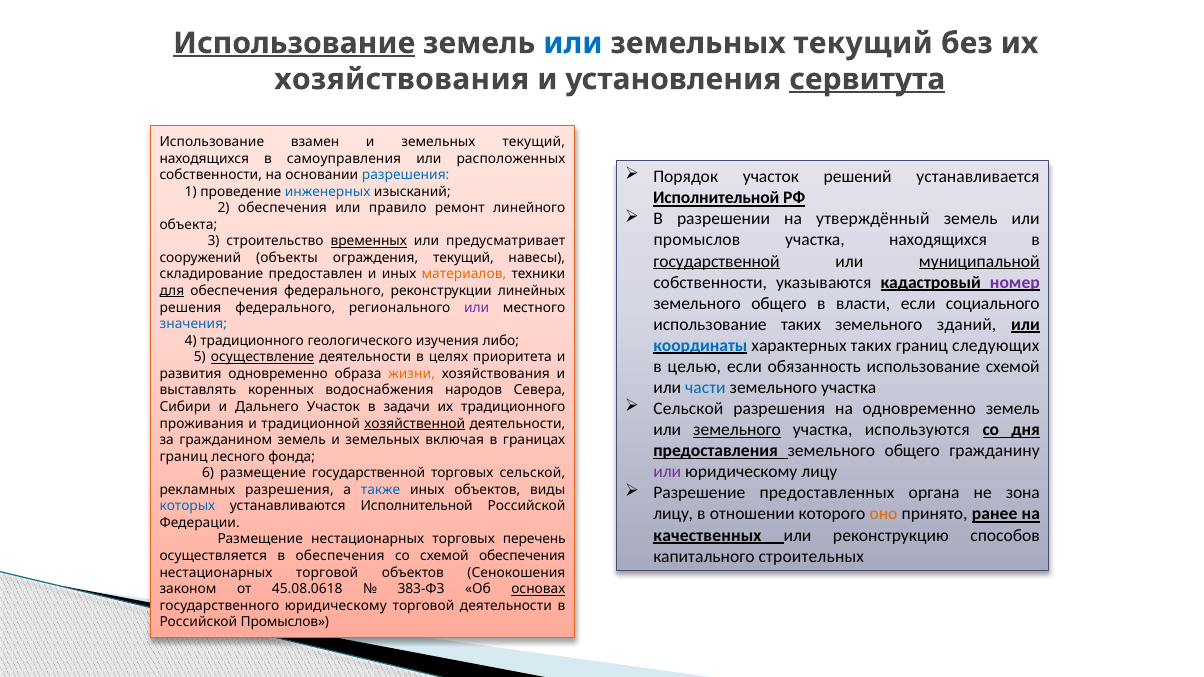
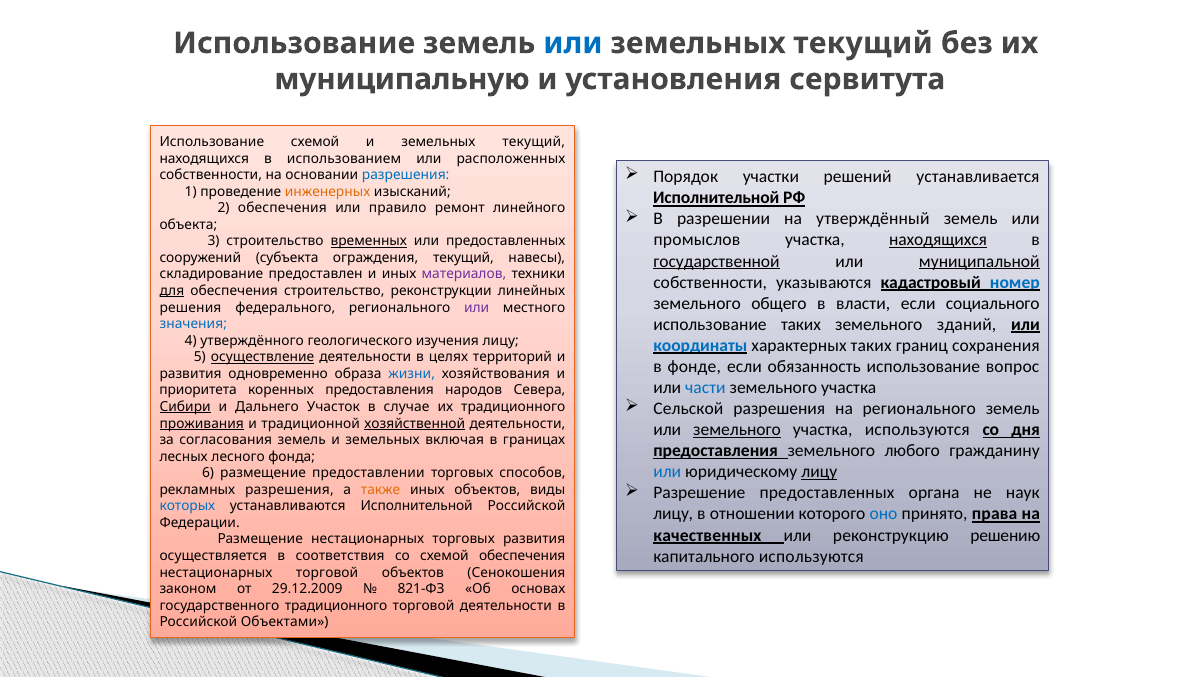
Использование at (294, 43) underline: present -> none
хозяйствования at (402, 79): хозяйствования -> муниципальную
сервитута underline: present -> none
Использование взамен: взамен -> схемой
самоуправления: самоуправления -> использованием
Порядок участок: участок -> участки
инженерных colour: blue -> orange
находящихся at (938, 240) underline: none -> present
или предусматривает: предусматривает -> предоставленных
объекты: объекты -> субъекта
материалов colour: orange -> purple
номер colour: purple -> blue
обеспечения федерального: федерального -> строительство
4 традиционного: традиционного -> утверждённого
изучения либо: либо -> лицу
следующих: следующих -> сохранения
приоритета: приоритета -> территорий
целью: целью -> фонде
использование схемой: схемой -> вопрос
жизни colour: orange -> blue
выставлять: выставлять -> приоритета
коренных водоснабжения: водоснабжения -> предоставления
на одновременно: одновременно -> регионального
Сибири underline: none -> present
задачи: задачи -> случае
проживания underline: none -> present
гражданином: гражданином -> согласования
предоставления земельного общего: общего -> любого
границ at (184, 457): границ -> лесных
или at (667, 472) colour: purple -> blue
лицу at (819, 472) underline: none -> present
размещение государственной: государственной -> предоставлении
торговых сельской: сельской -> способов
зона: зона -> наук
также colour: blue -> orange
оно colour: orange -> blue
ранее: ранее -> права
способов: способов -> решению
торговых перечень: перечень -> развития
капитального строительных: строительных -> используются
в обеспечения: обеспечения -> соответствия
45.08.0618: 45.08.0618 -> 29.12.2009
383-ФЗ: 383-ФЗ -> 821-ФЗ
основах underline: present -> none
государственного юридическому: юридическому -> традиционного
Российской Промыслов: Промыслов -> Объектами
